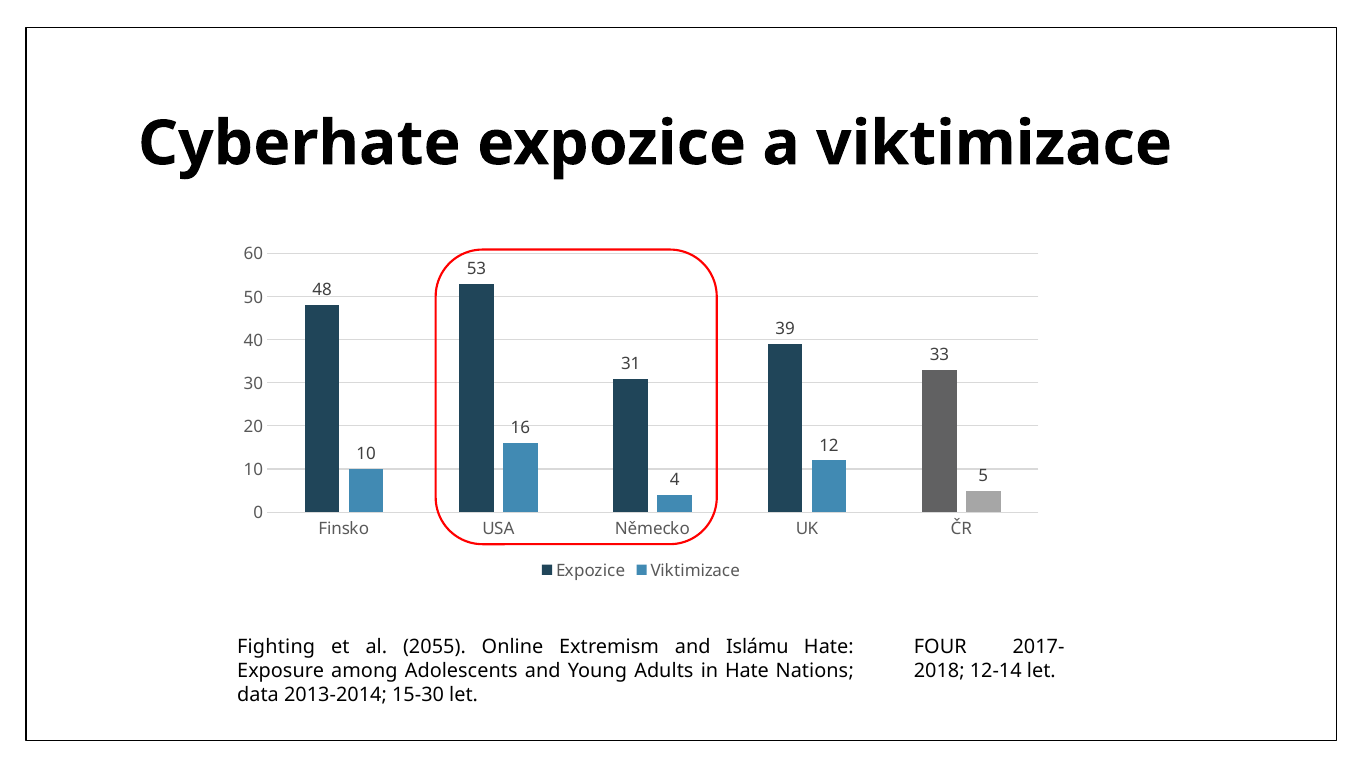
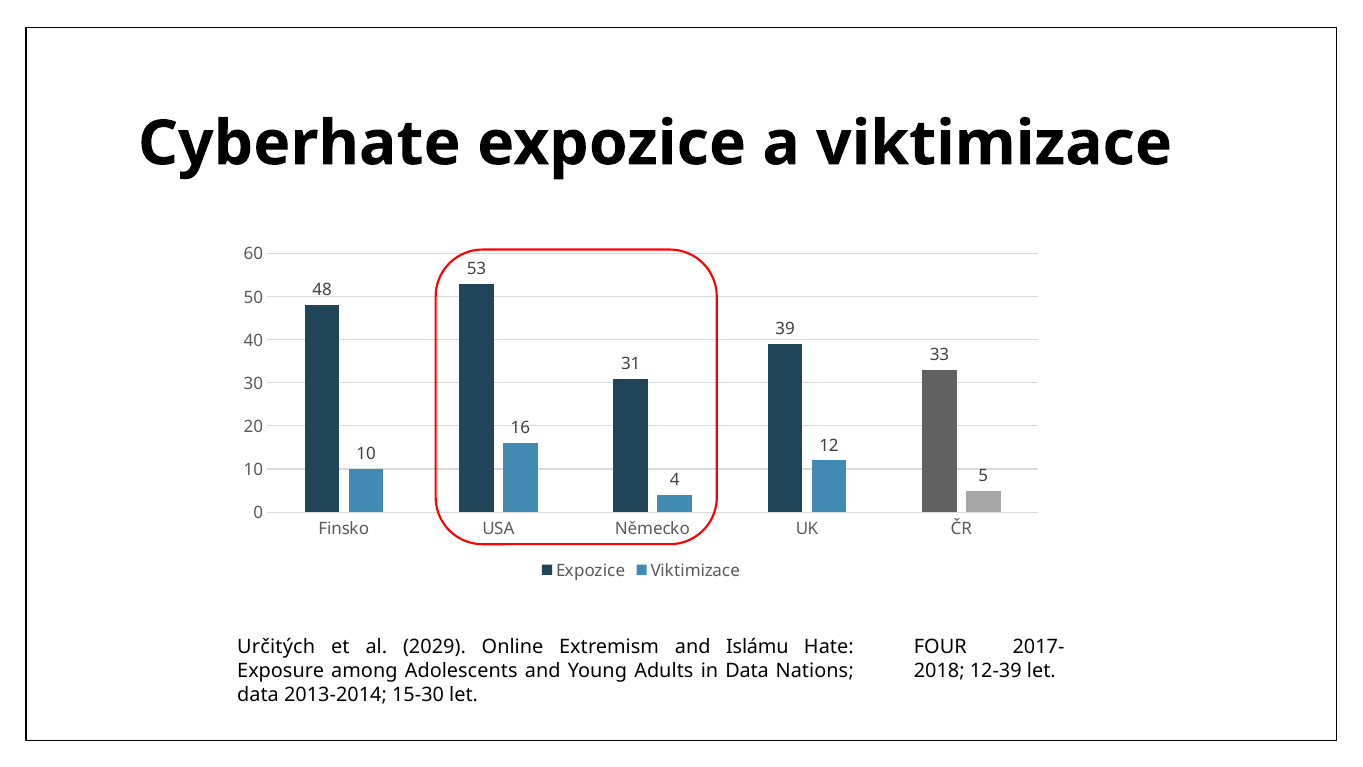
Fighting: Fighting -> Určitých
2055: 2055 -> 2029
in Hate: Hate -> Data
12-14: 12-14 -> 12-39
